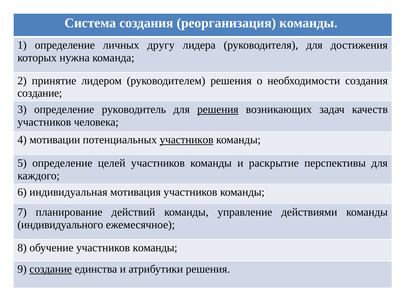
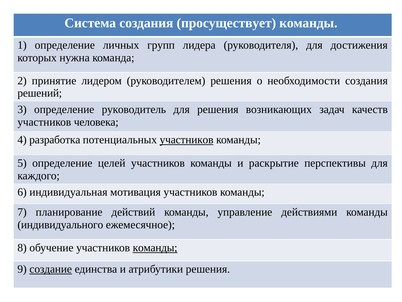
реорганизация: реорганизация -> просуществует
другу: другу -> групп
создание at (40, 93): создание -> решений
решения at (218, 109) underline: present -> none
мотивации: мотивации -> разработка
команды at (155, 247) underline: none -> present
